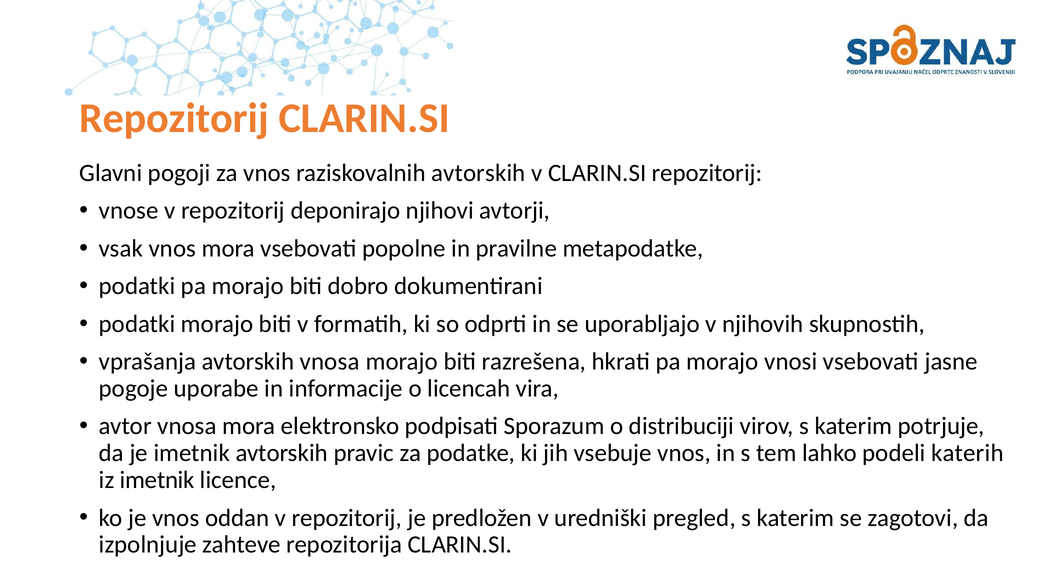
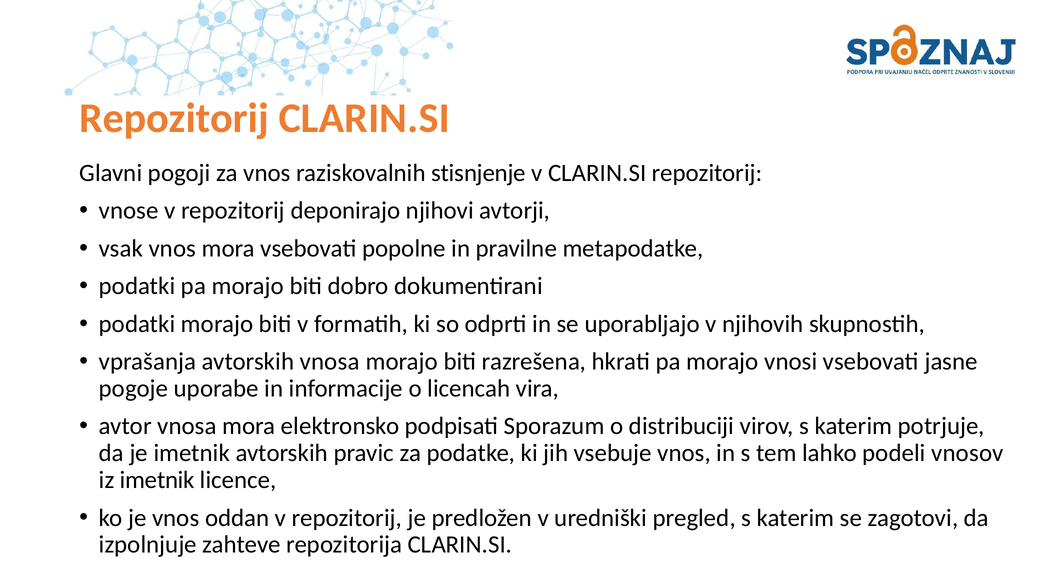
raziskovalnih avtorskih: avtorskih -> stisnjenje
katerih: katerih -> vnosov
